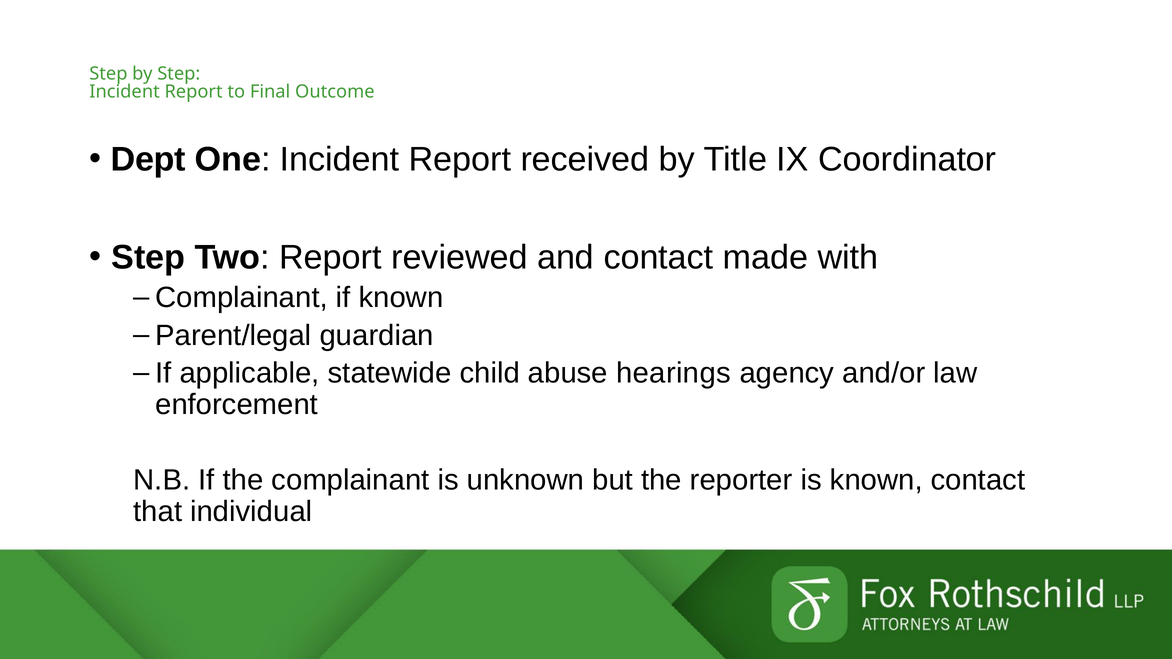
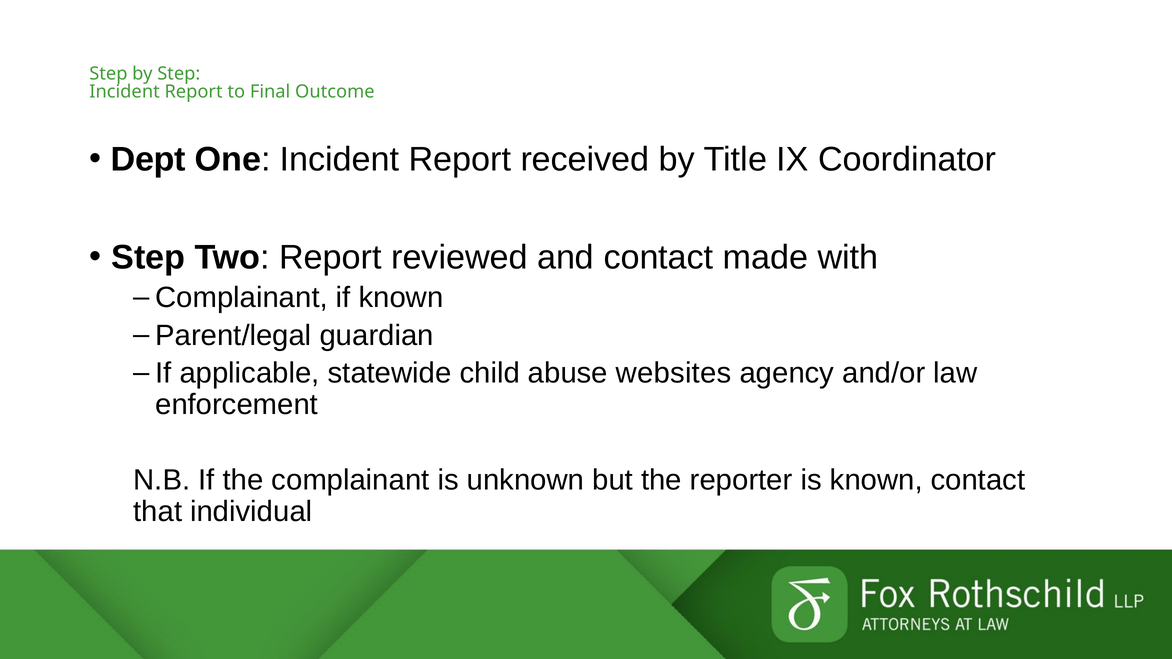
hearings: hearings -> websites
